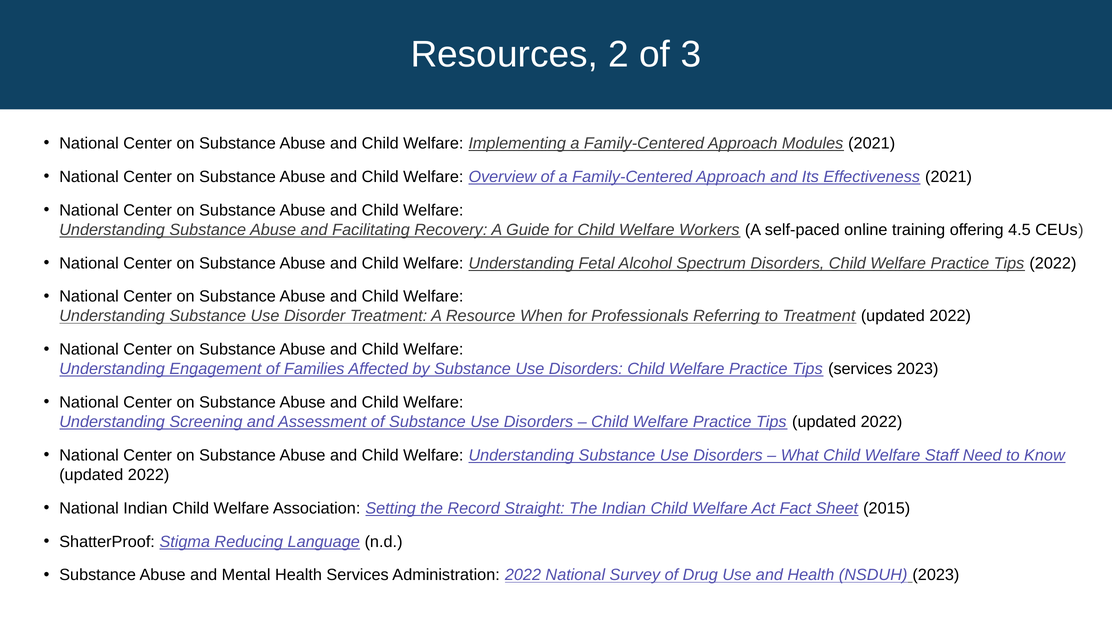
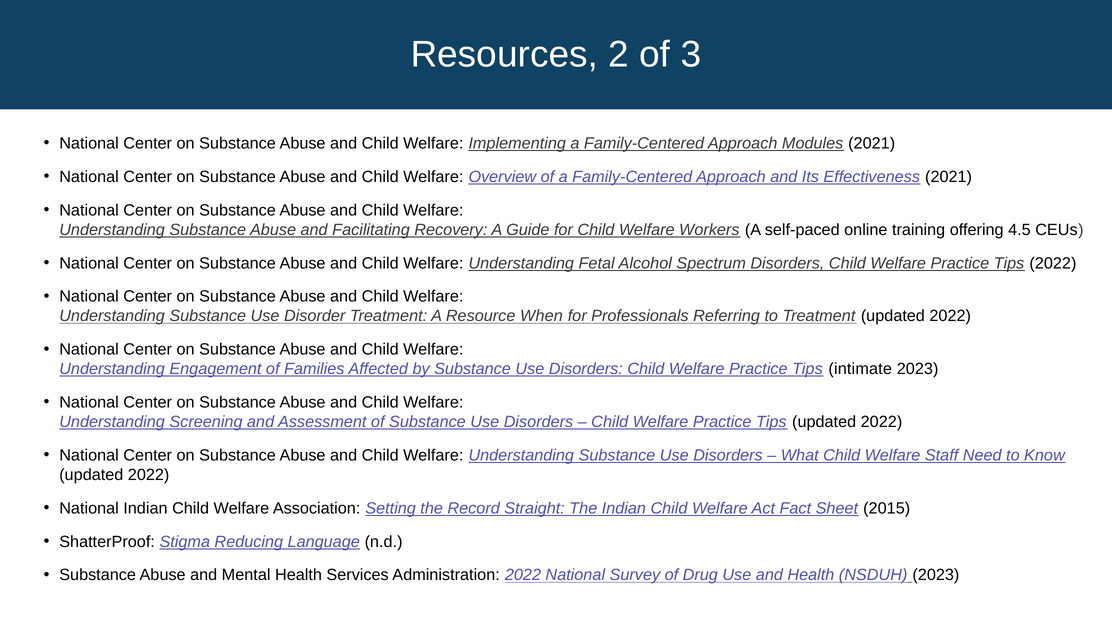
Tips services: services -> intimate
